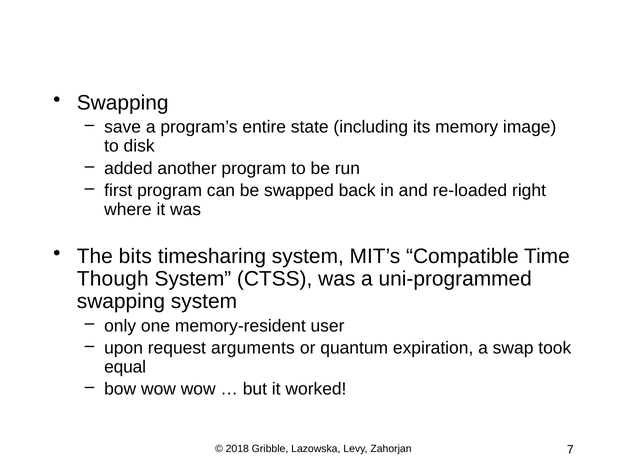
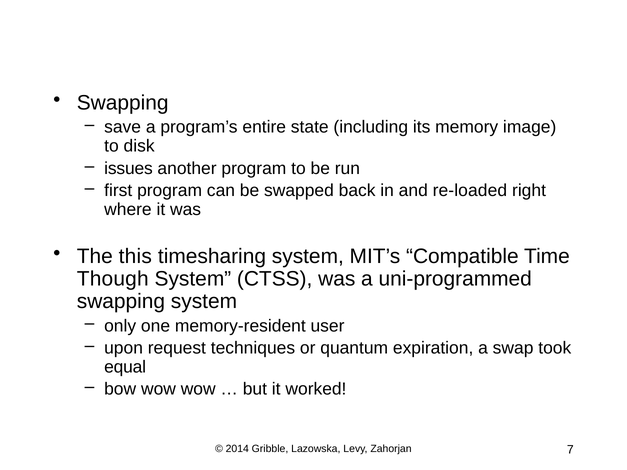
added: added -> issues
bits: bits -> this
arguments: arguments -> techniques
2018: 2018 -> 2014
